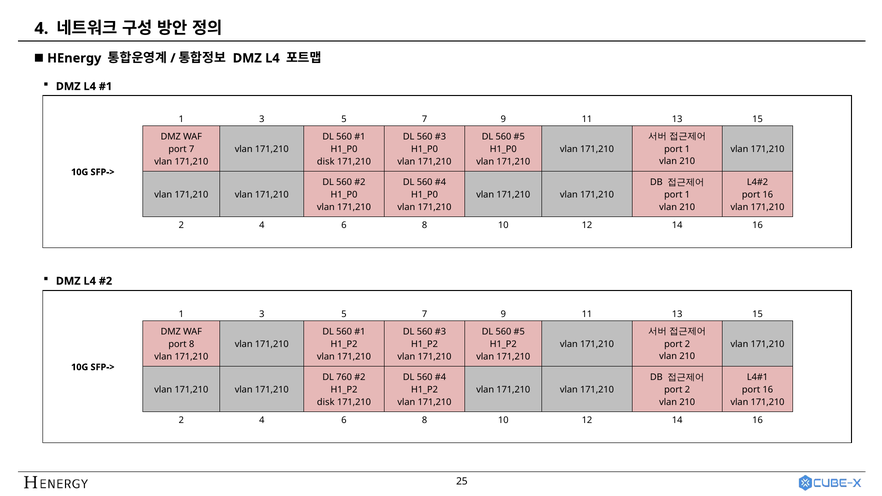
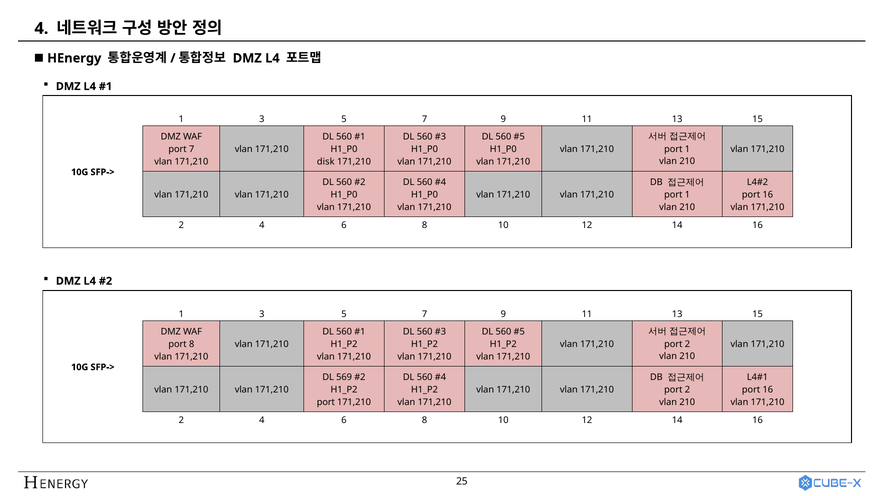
760: 760 -> 569
disk at (326, 402): disk -> port
